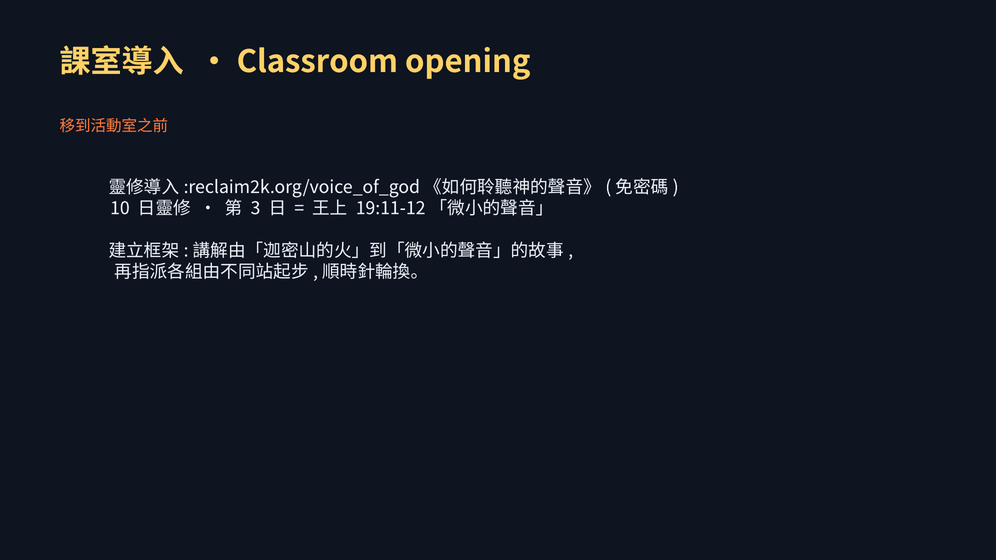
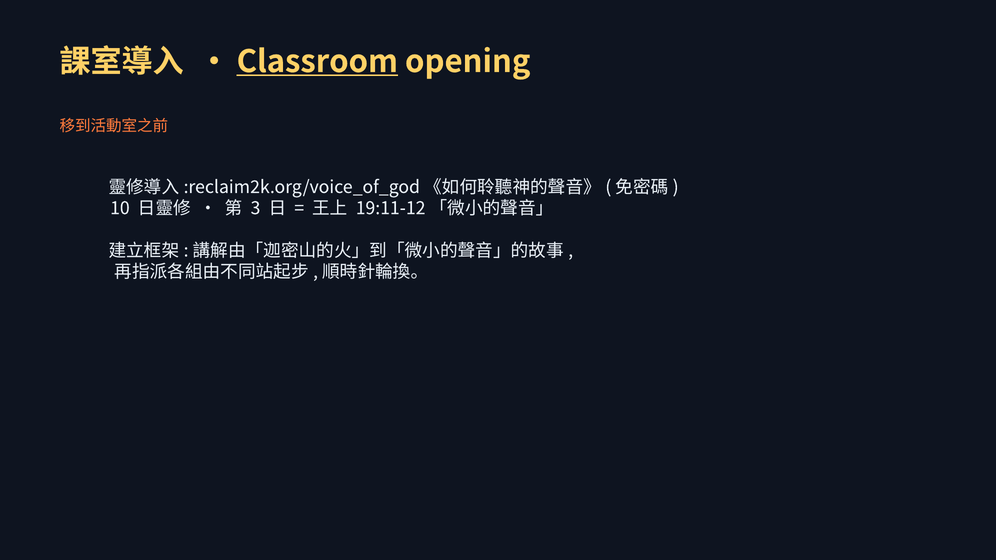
Classroom underline: none -> present
